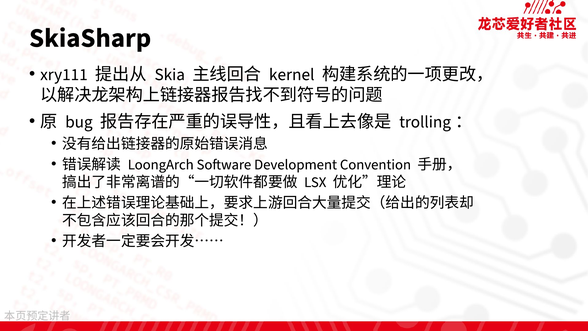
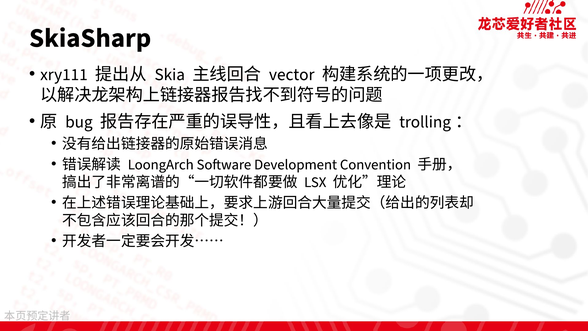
kernel: kernel -> vector
